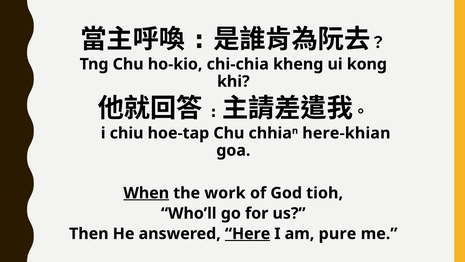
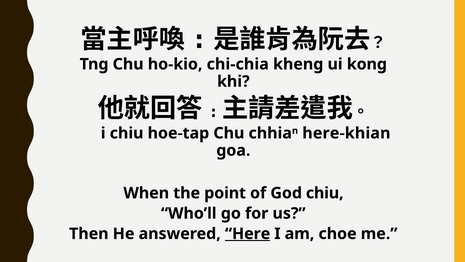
When underline: present -> none
work: work -> point
God tioh: tioh -> chiu
pure: pure -> choe
